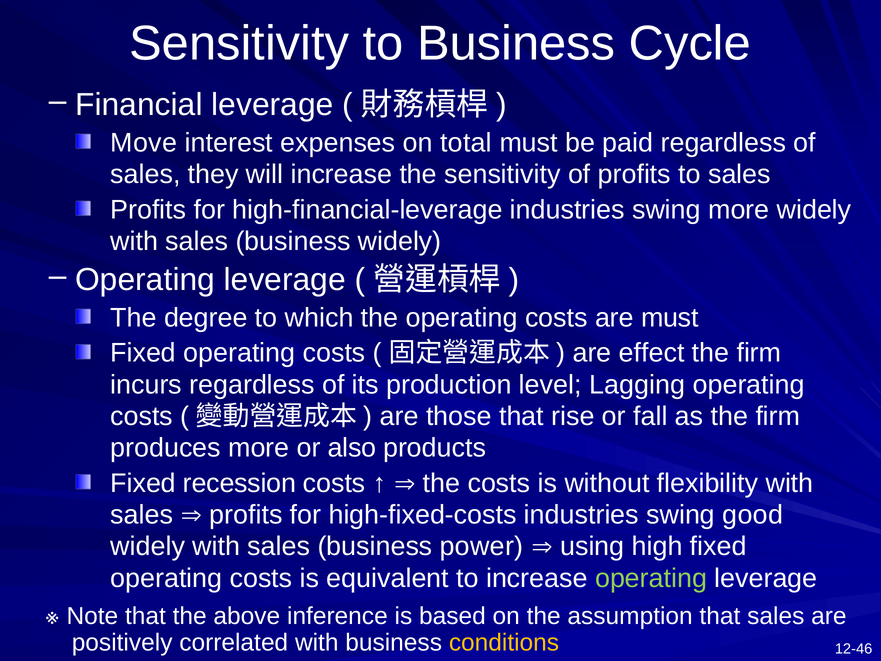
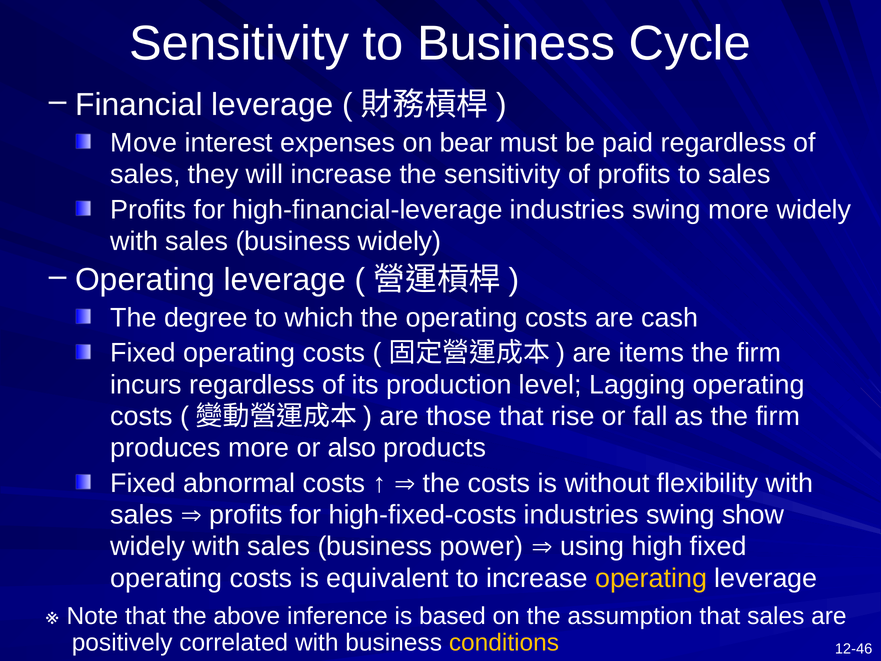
total: total -> bear
are must: must -> cash
effect: effect -> items
recession: recession -> abnormal
good: good -> show
operating at (651, 578) colour: light green -> yellow
